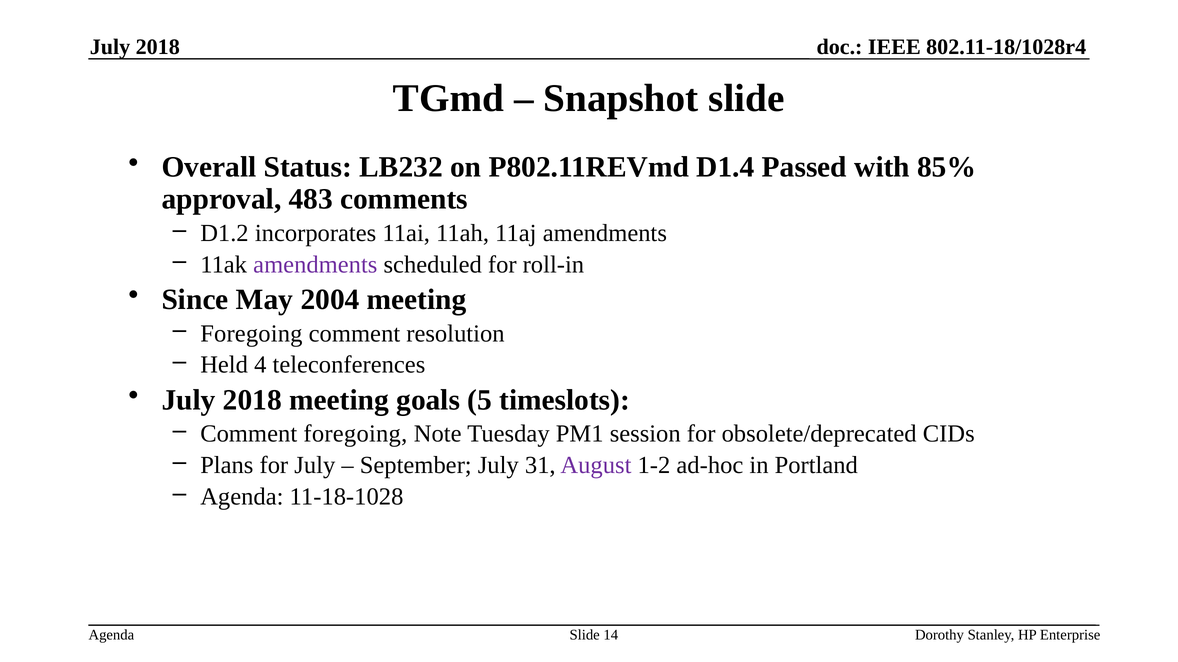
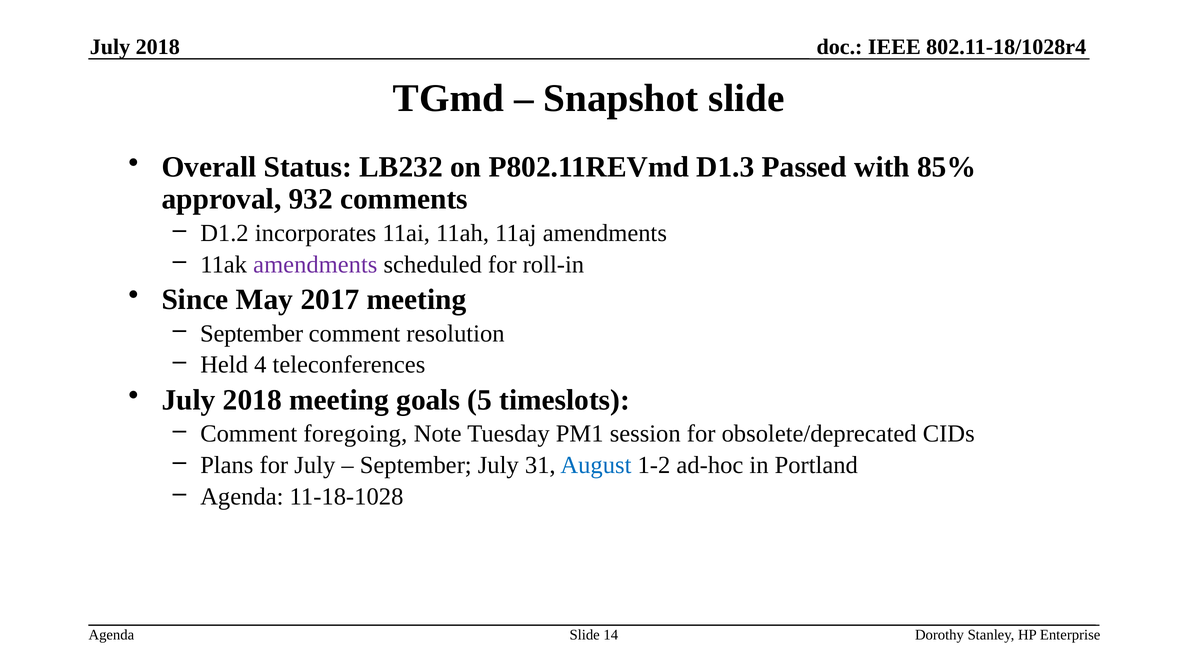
D1.4: D1.4 -> D1.3
483: 483 -> 932
2004: 2004 -> 2017
Foregoing at (251, 334): Foregoing -> September
August colour: purple -> blue
